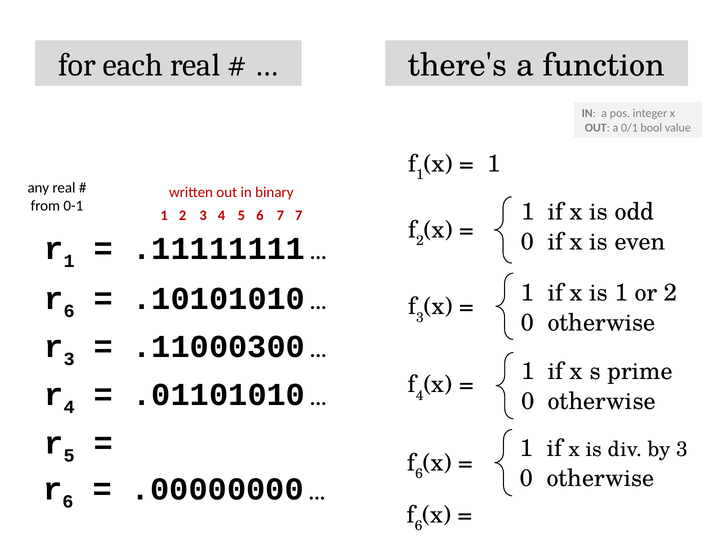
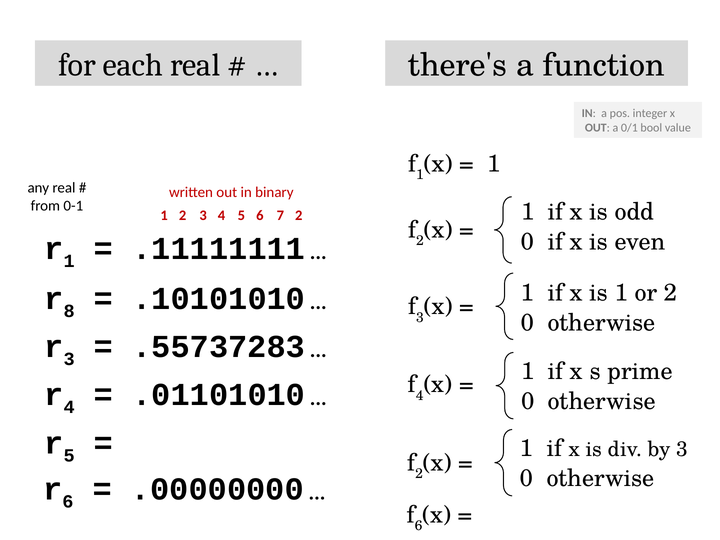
7 7: 7 -> 2
6 at (69, 311): 6 -> 8
.11000300: .11000300 -> .55737283
6 at (419, 474): 6 -> 2
